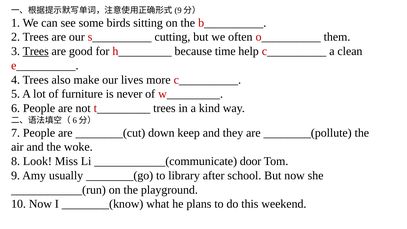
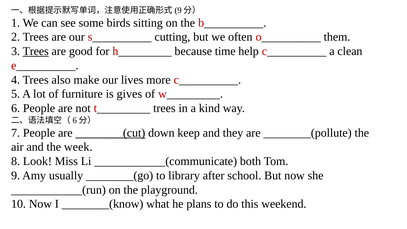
never: never -> gives
________(cut underline: none -> present
woke: woke -> week
door: door -> both
